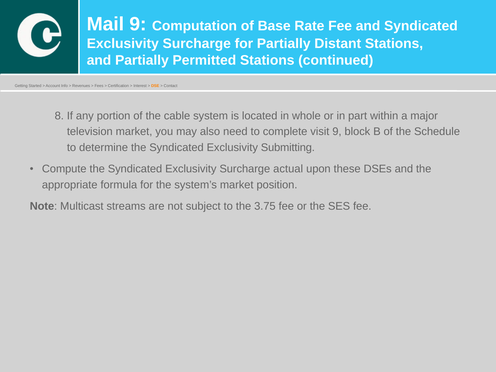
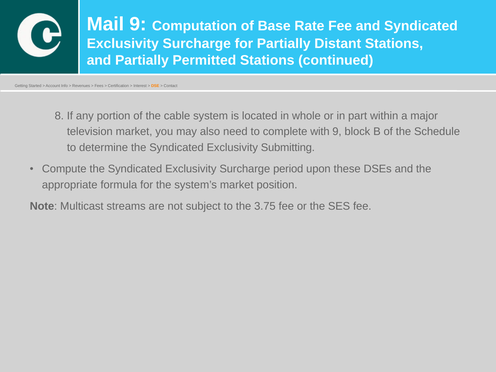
visit: visit -> with
actual: actual -> period
